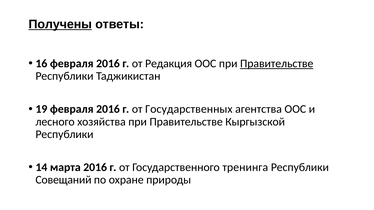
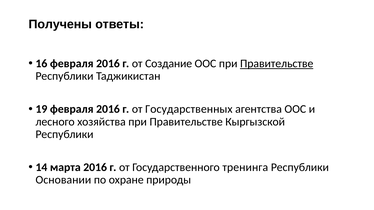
Получены underline: present -> none
Редакция: Редакция -> Создание
Совещаний: Совещаний -> Основании
